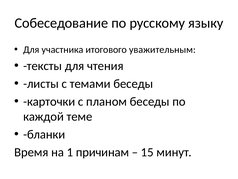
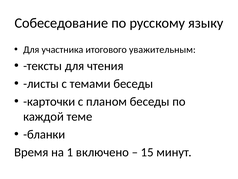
причинам: причинам -> включено
